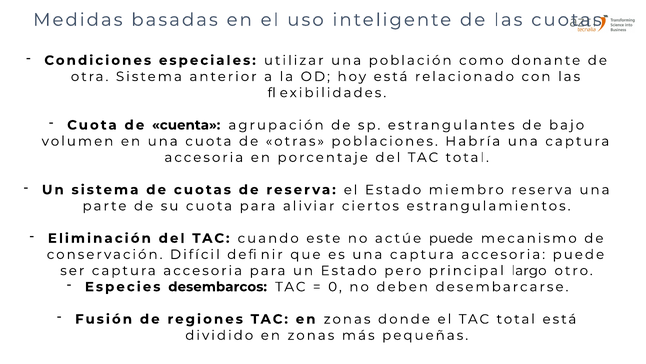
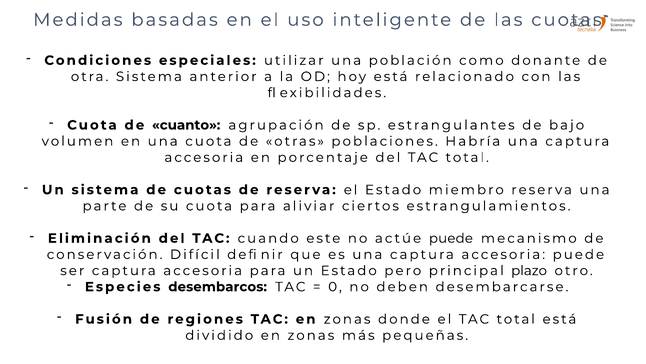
cuenta: cuenta -> cuanto
largo: largo -> plazo
